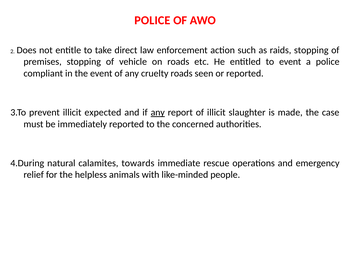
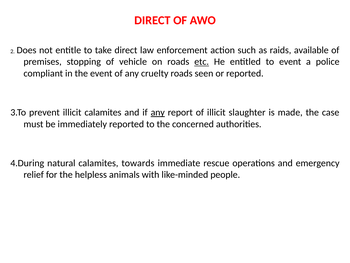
POLICE at (152, 20): POLICE -> DIRECT
raids stopping: stopping -> available
etc underline: none -> present
illicit expected: expected -> calamites
